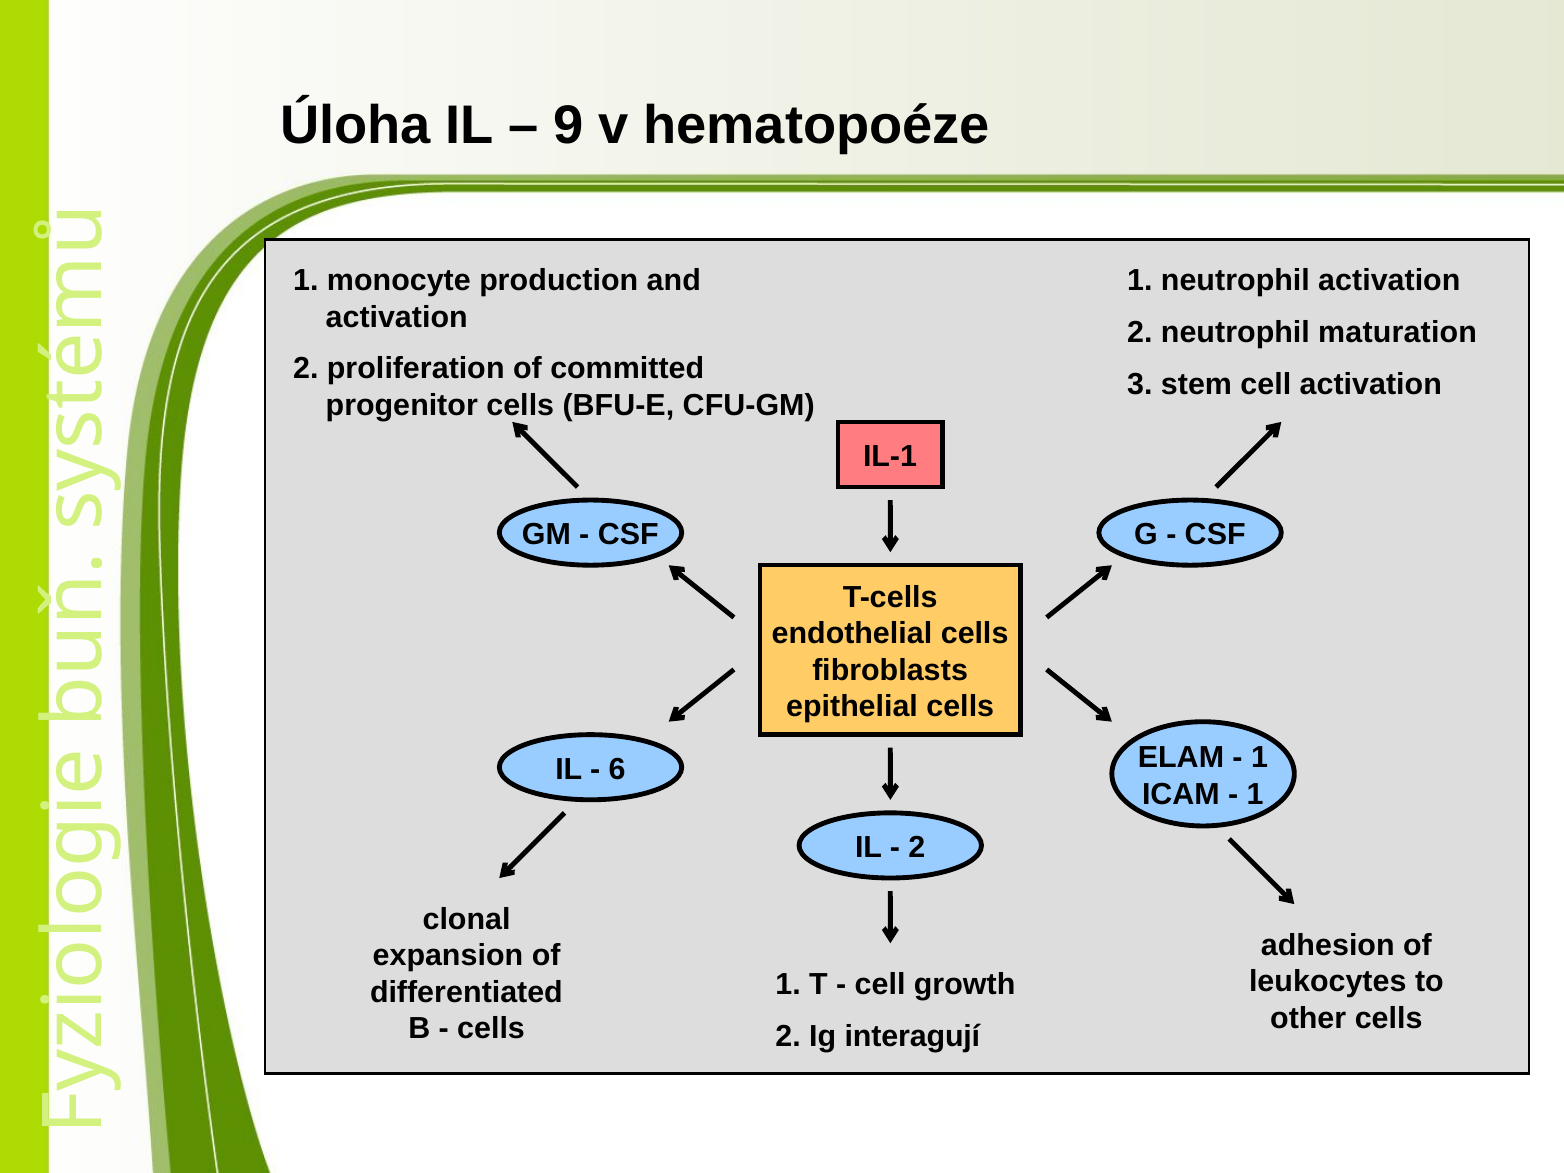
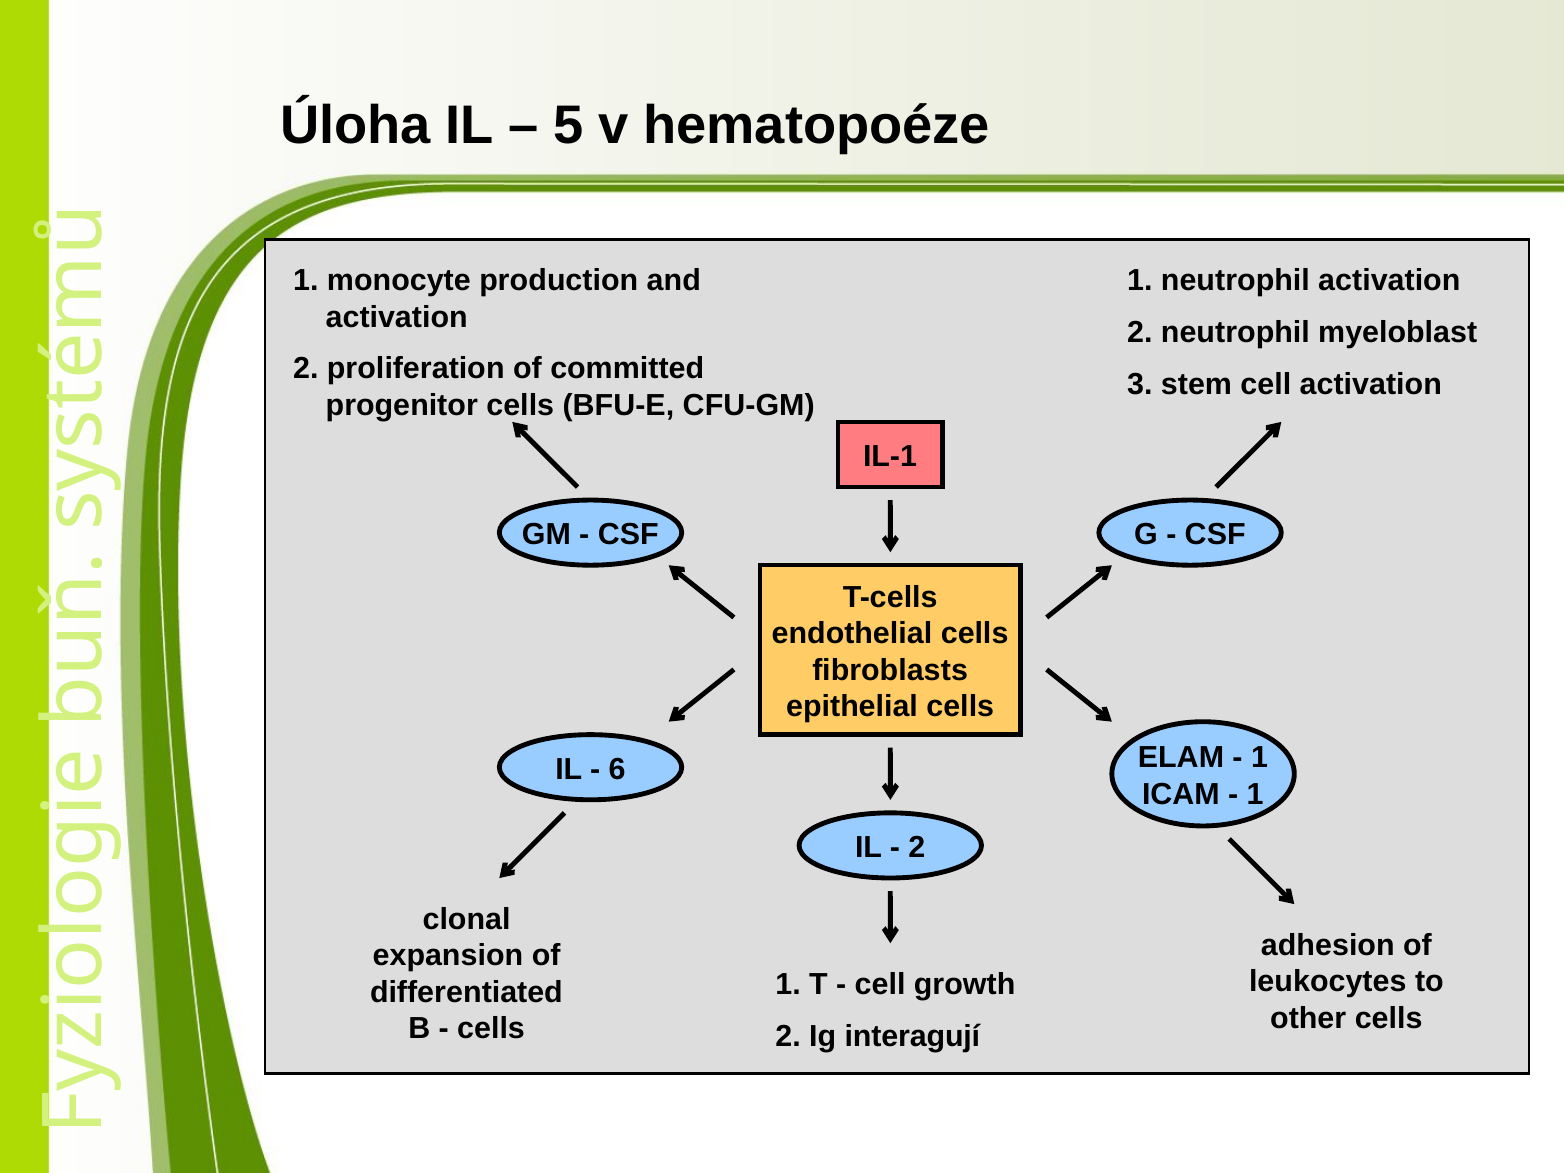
9: 9 -> 5
maturation: maturation -> myeloblast
